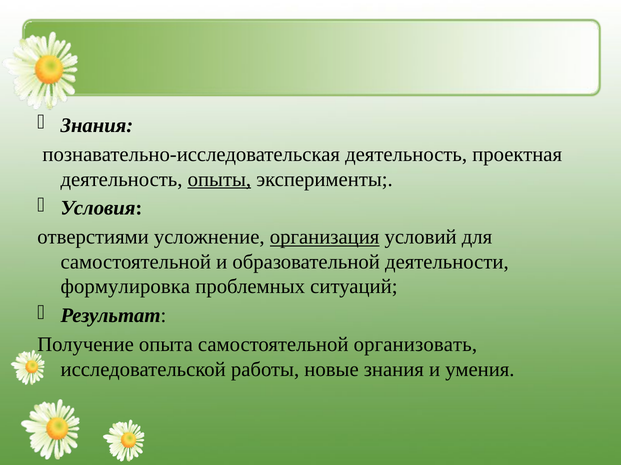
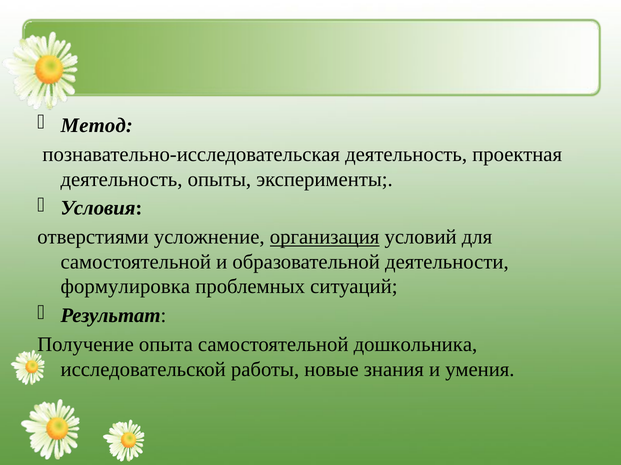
Знания at (97, 126): Знания -> Метод
опыты underline: present -> none
организовать: организовать -> дошкольника
